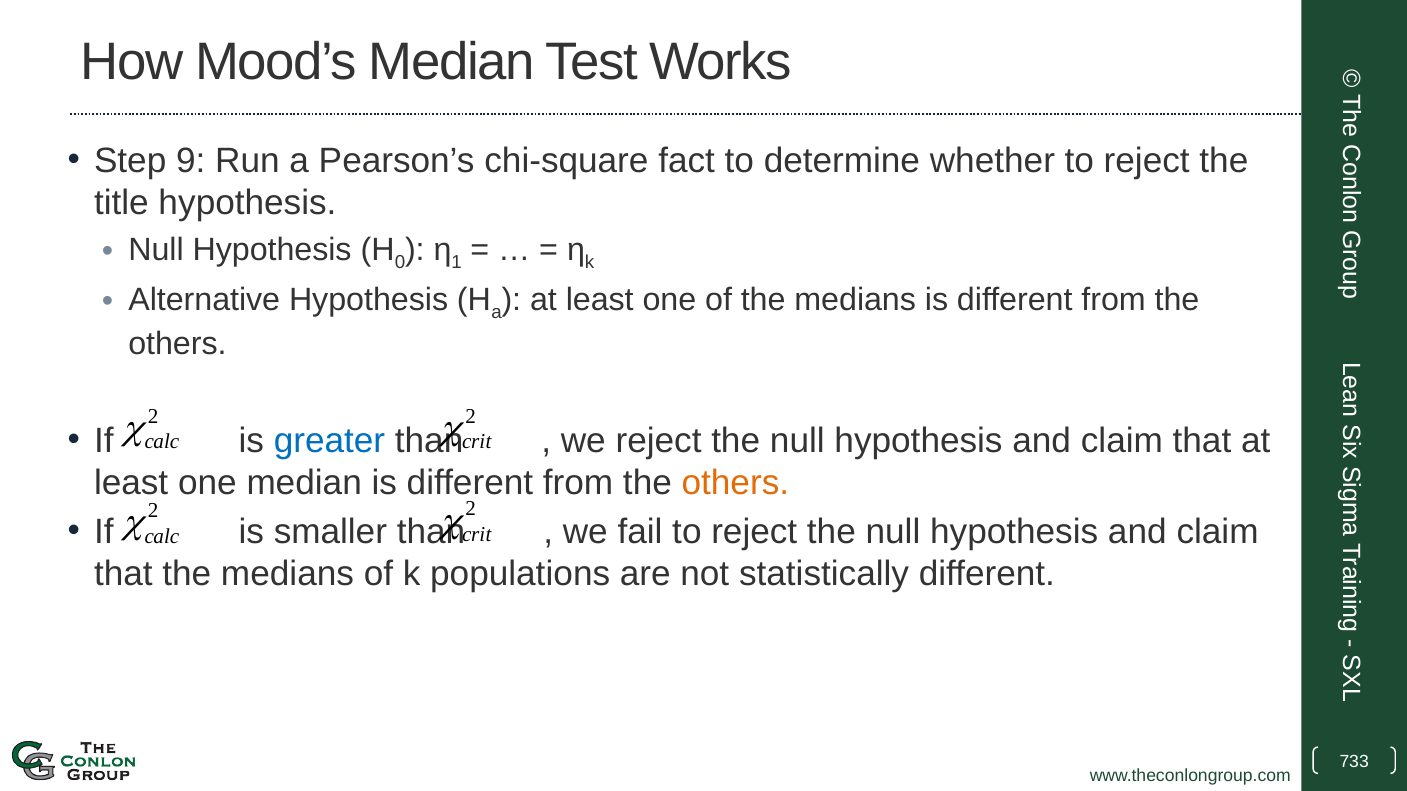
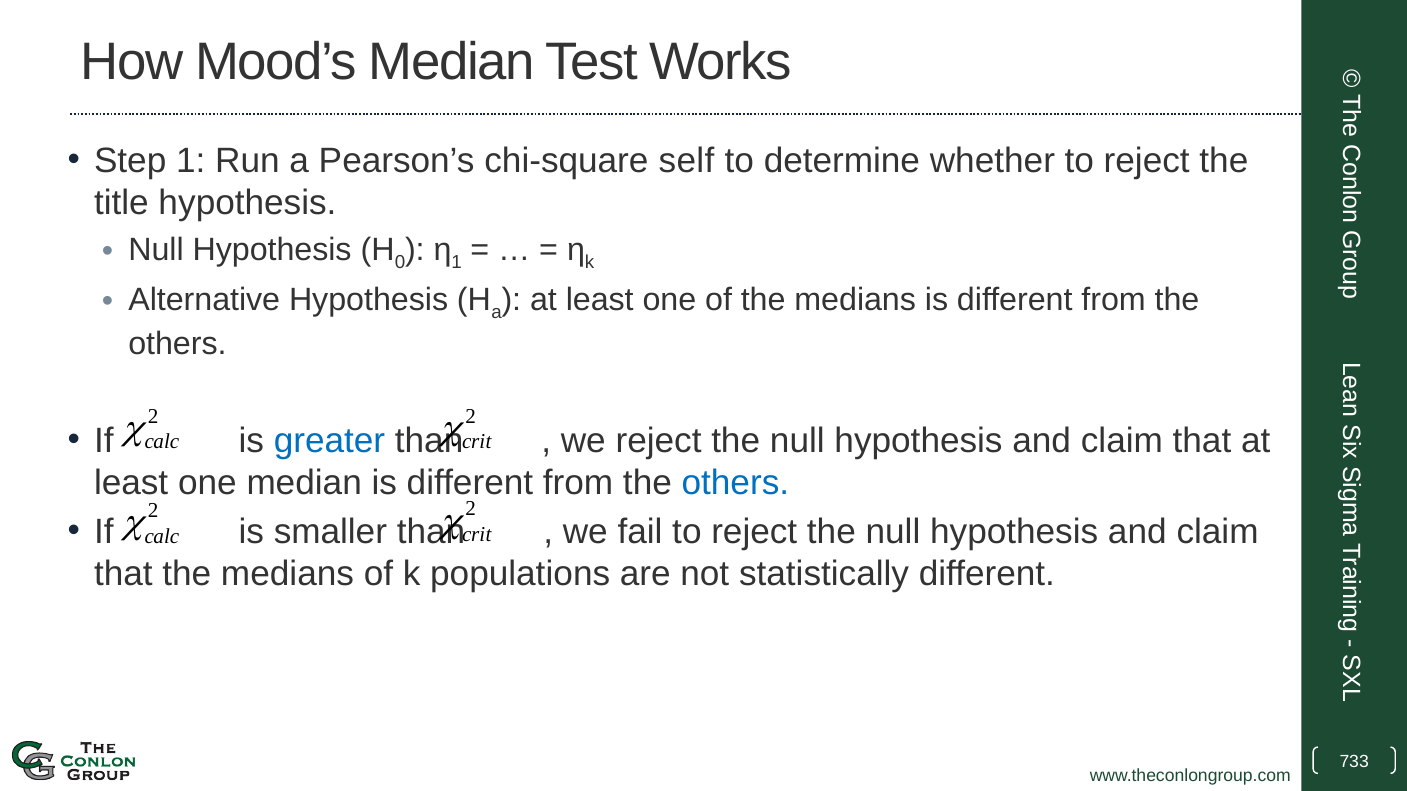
Step 9: 9 -> 1
fact: fact -> self
others at (735, 483) colour: orange -> blue
